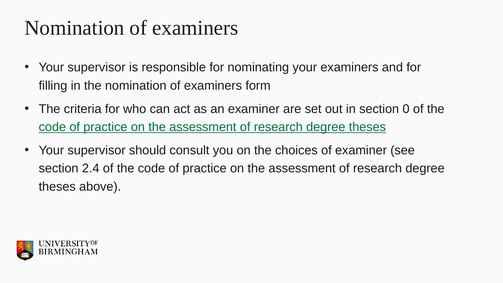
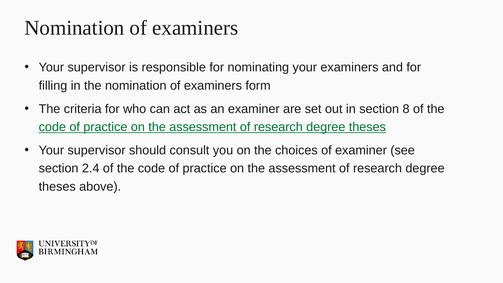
0: 0 -> 8
